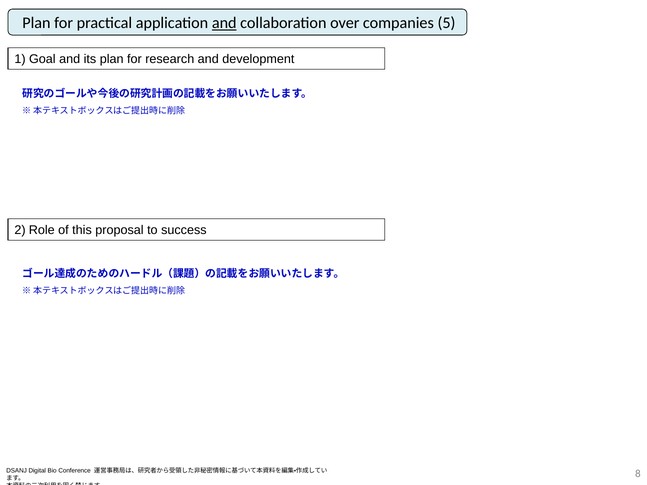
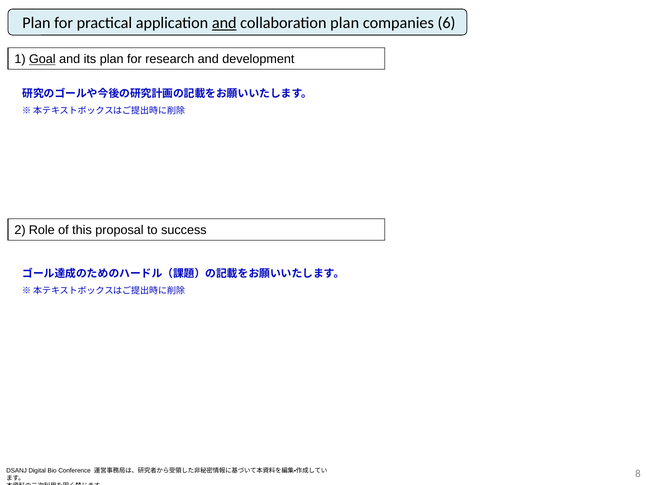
collaboration over: over -> plan
5: 5 -> 6
Goal underline: none -> present
